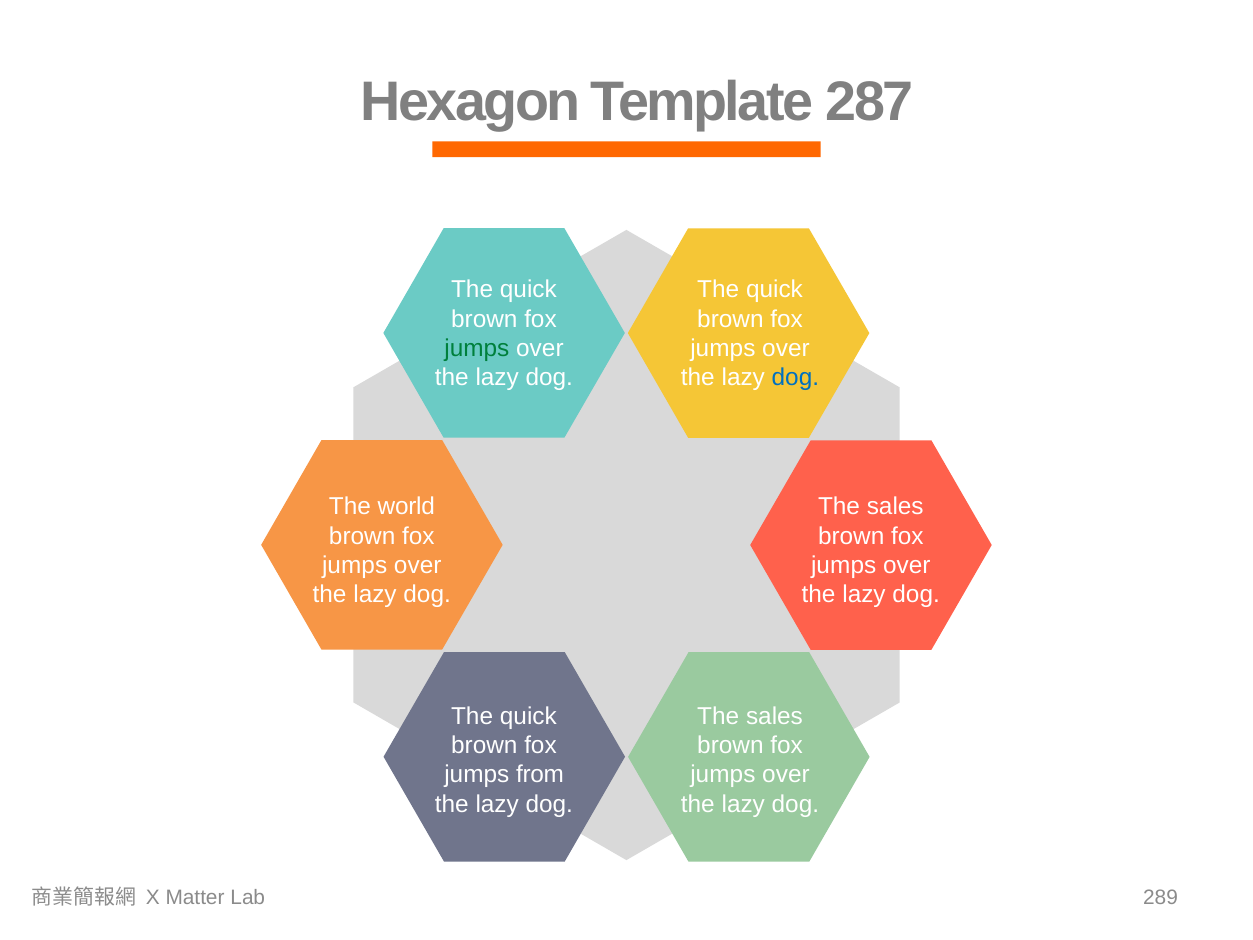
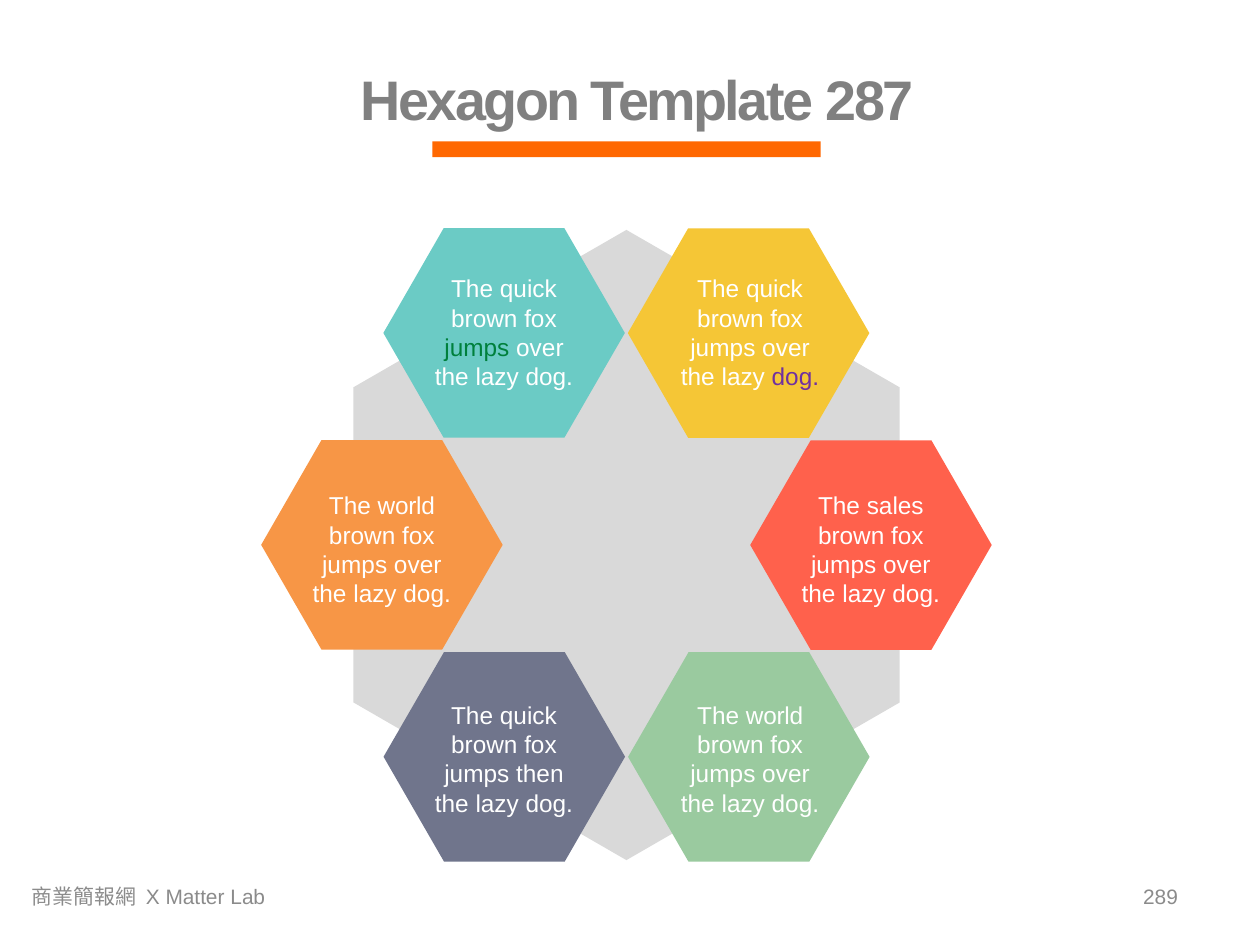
dog at (795, 378) colour: blue -> purple
sales at (774, 716): sales -> world
from: from -> then
